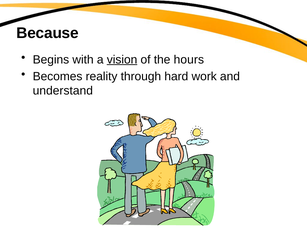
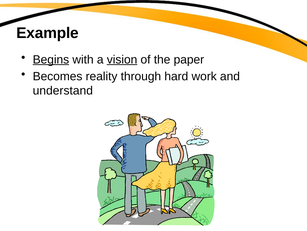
Because: Because -> Example
Begins underline: none -> present
hours: hours -> paper
